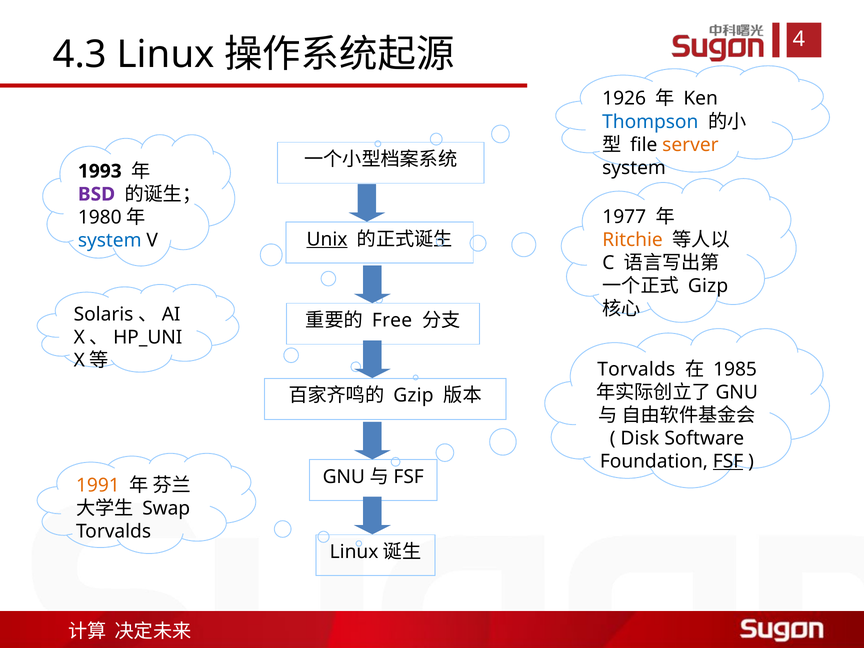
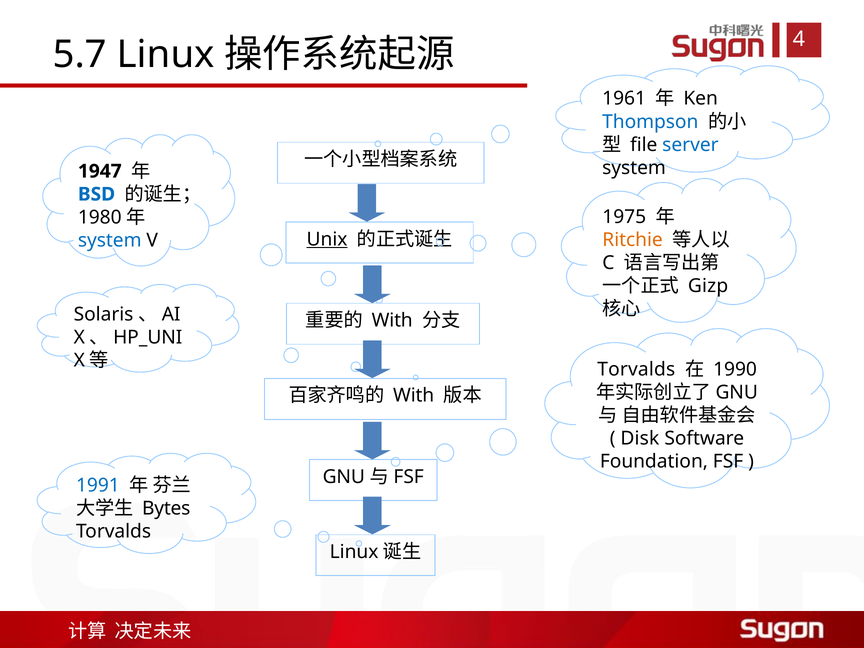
4.3: 4.3 -> 5.7
1926: 1926 -> 1961
server colour: orange -> blue
1993: 1993 -> 1947
BSD colour: purple -> blue
1977: 1977 -> 1975
Free at (392, 320): Free -> With
1985: 1985 -> 1990
Gzip at (413, 396): Gzip -> With
FSF underline: present -> none
1991 colour: orange -> blue
Swap: Swap -> Bytes
